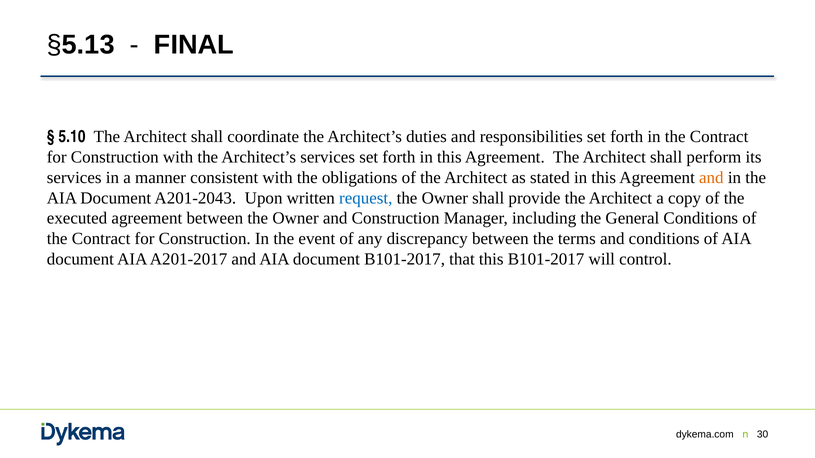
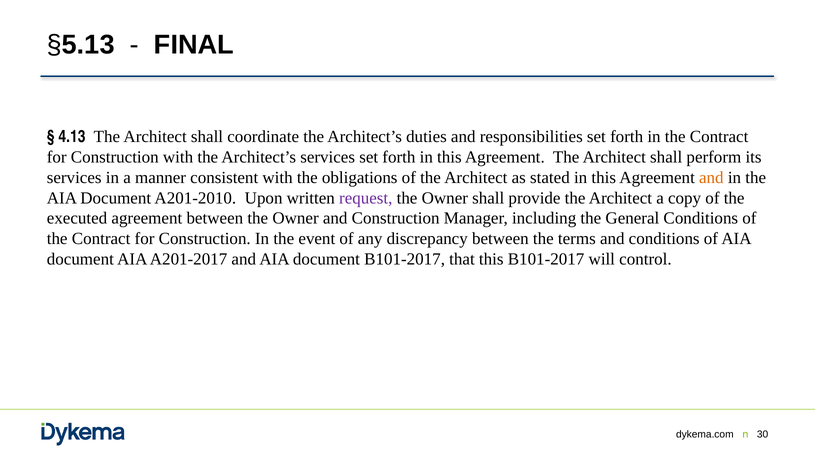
5.10: 5.10 -> 4.13
A201-2043: A201-2043 -> A201-2010
request colour: blue -> purple
